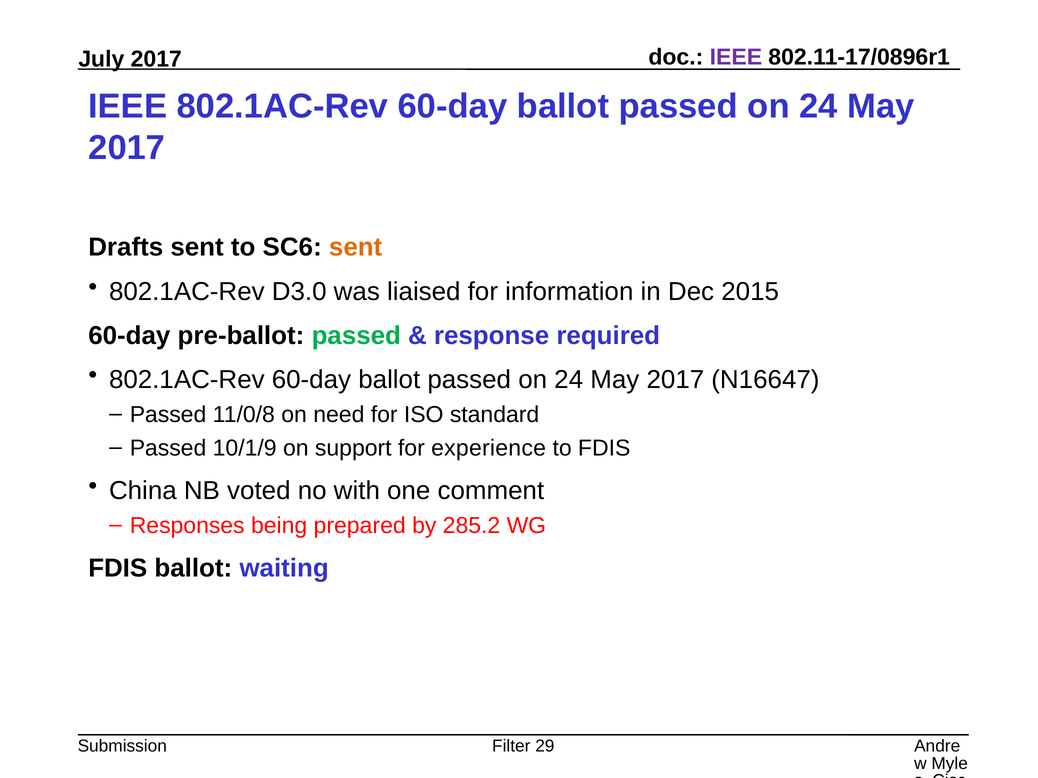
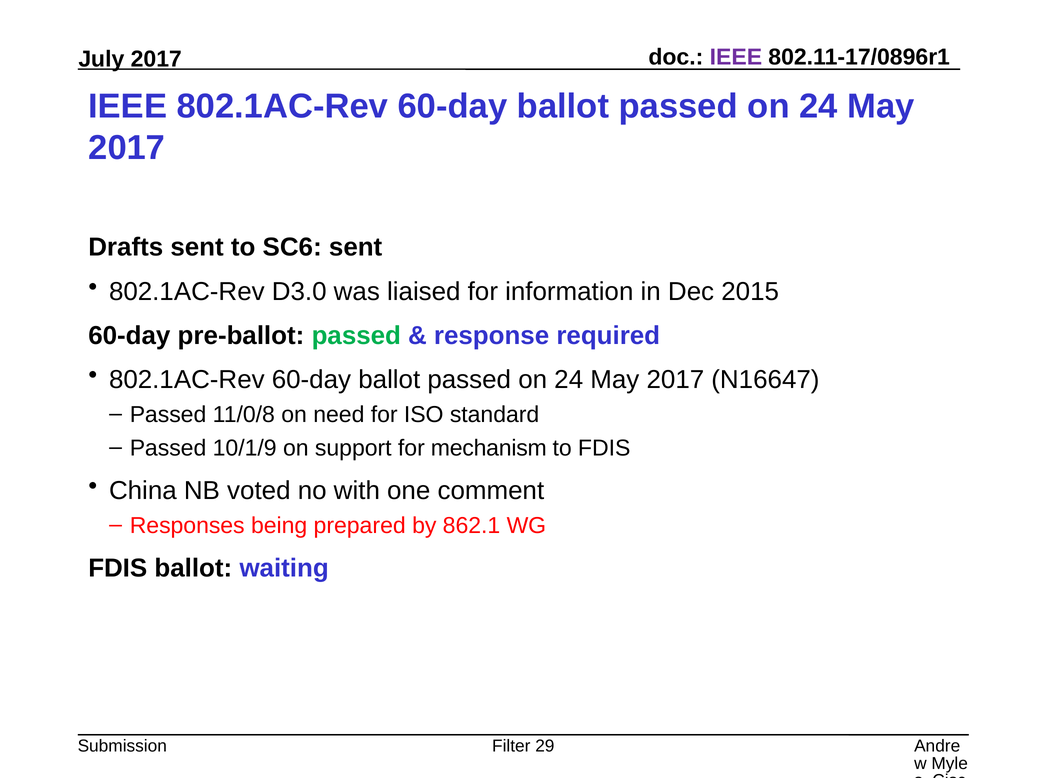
sent at (356, 248) colour: orange -> black
experience: experience -> mechanism
285.2: 285.2 -> 862.1
